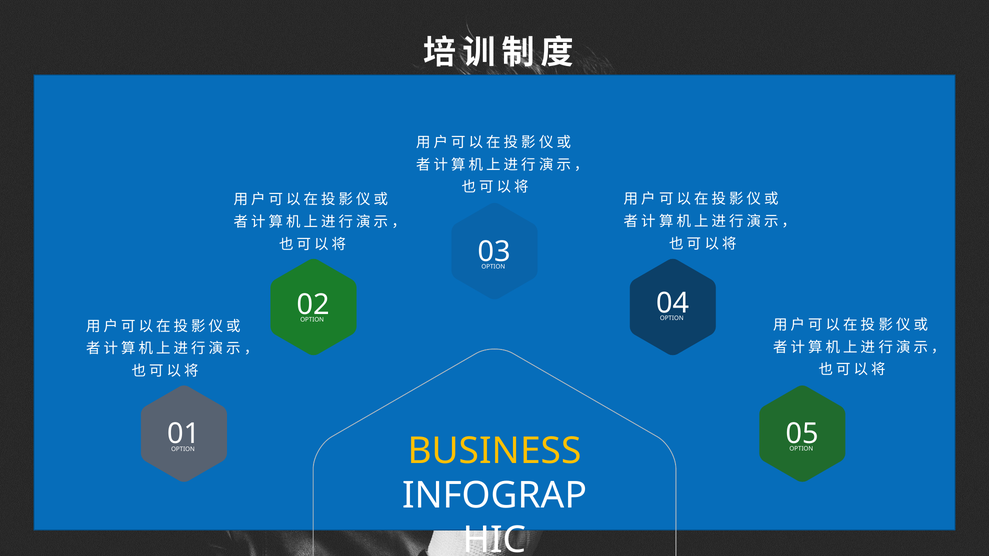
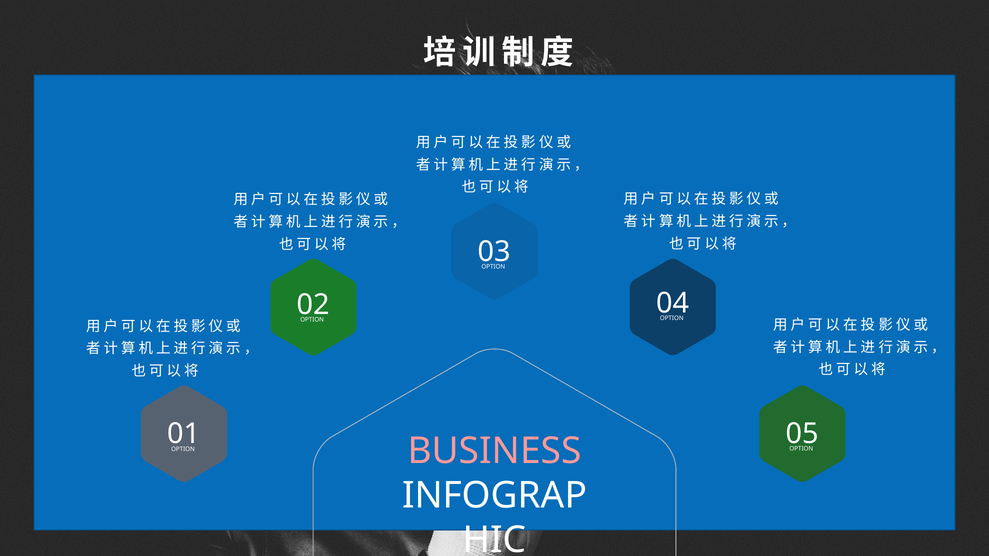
BUSINESS colour: yellow -> pink
